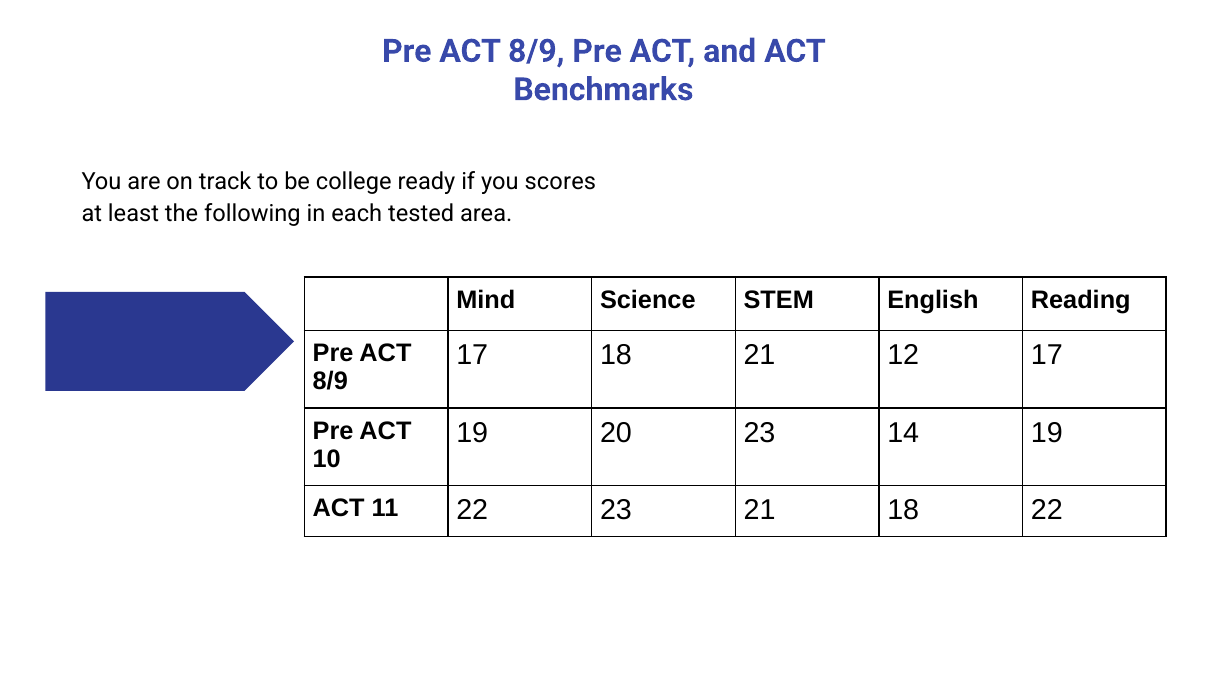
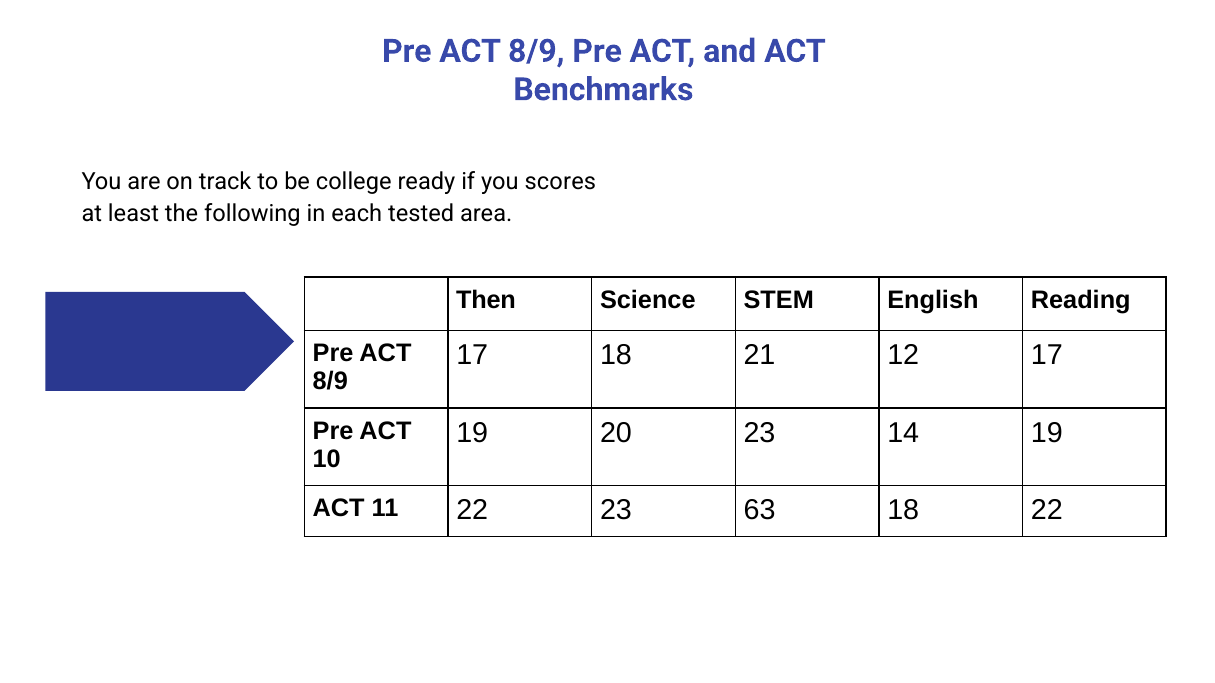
Mind: Mind -> Then
23 21: 21 -> 63
